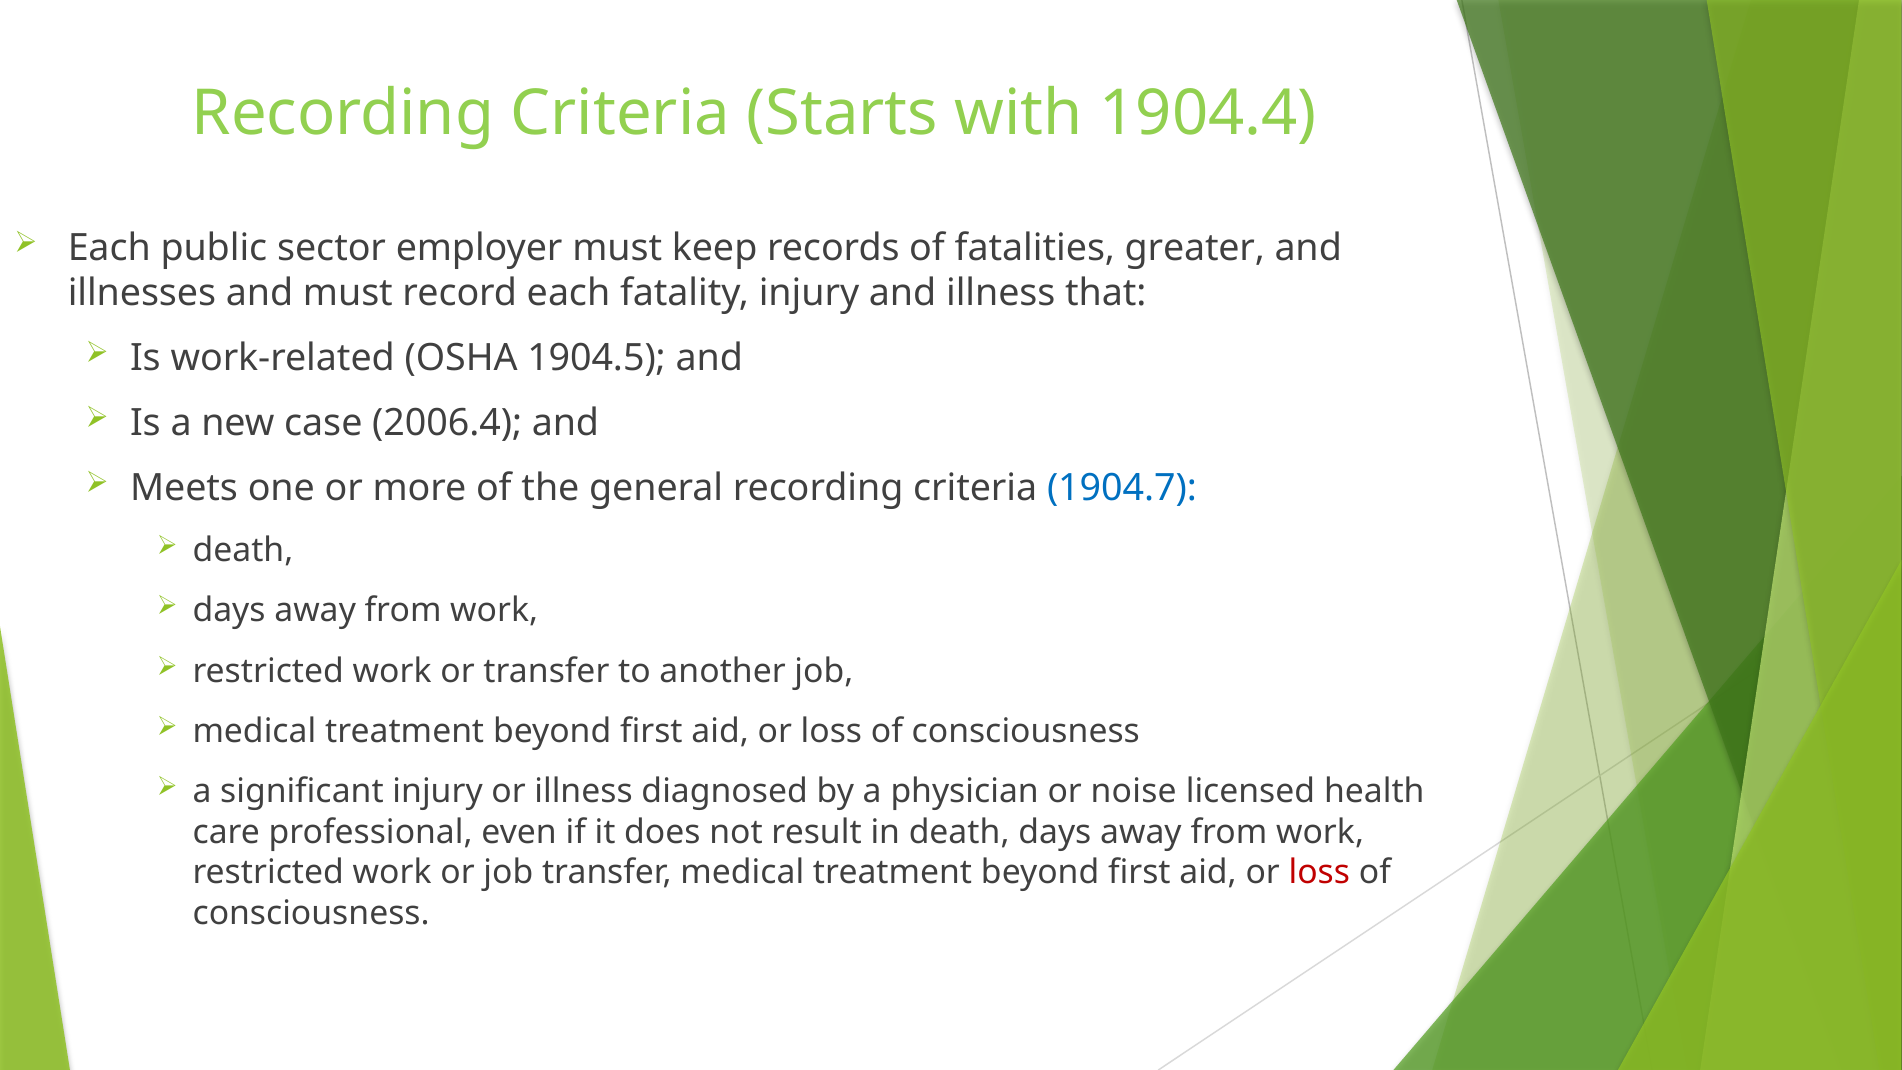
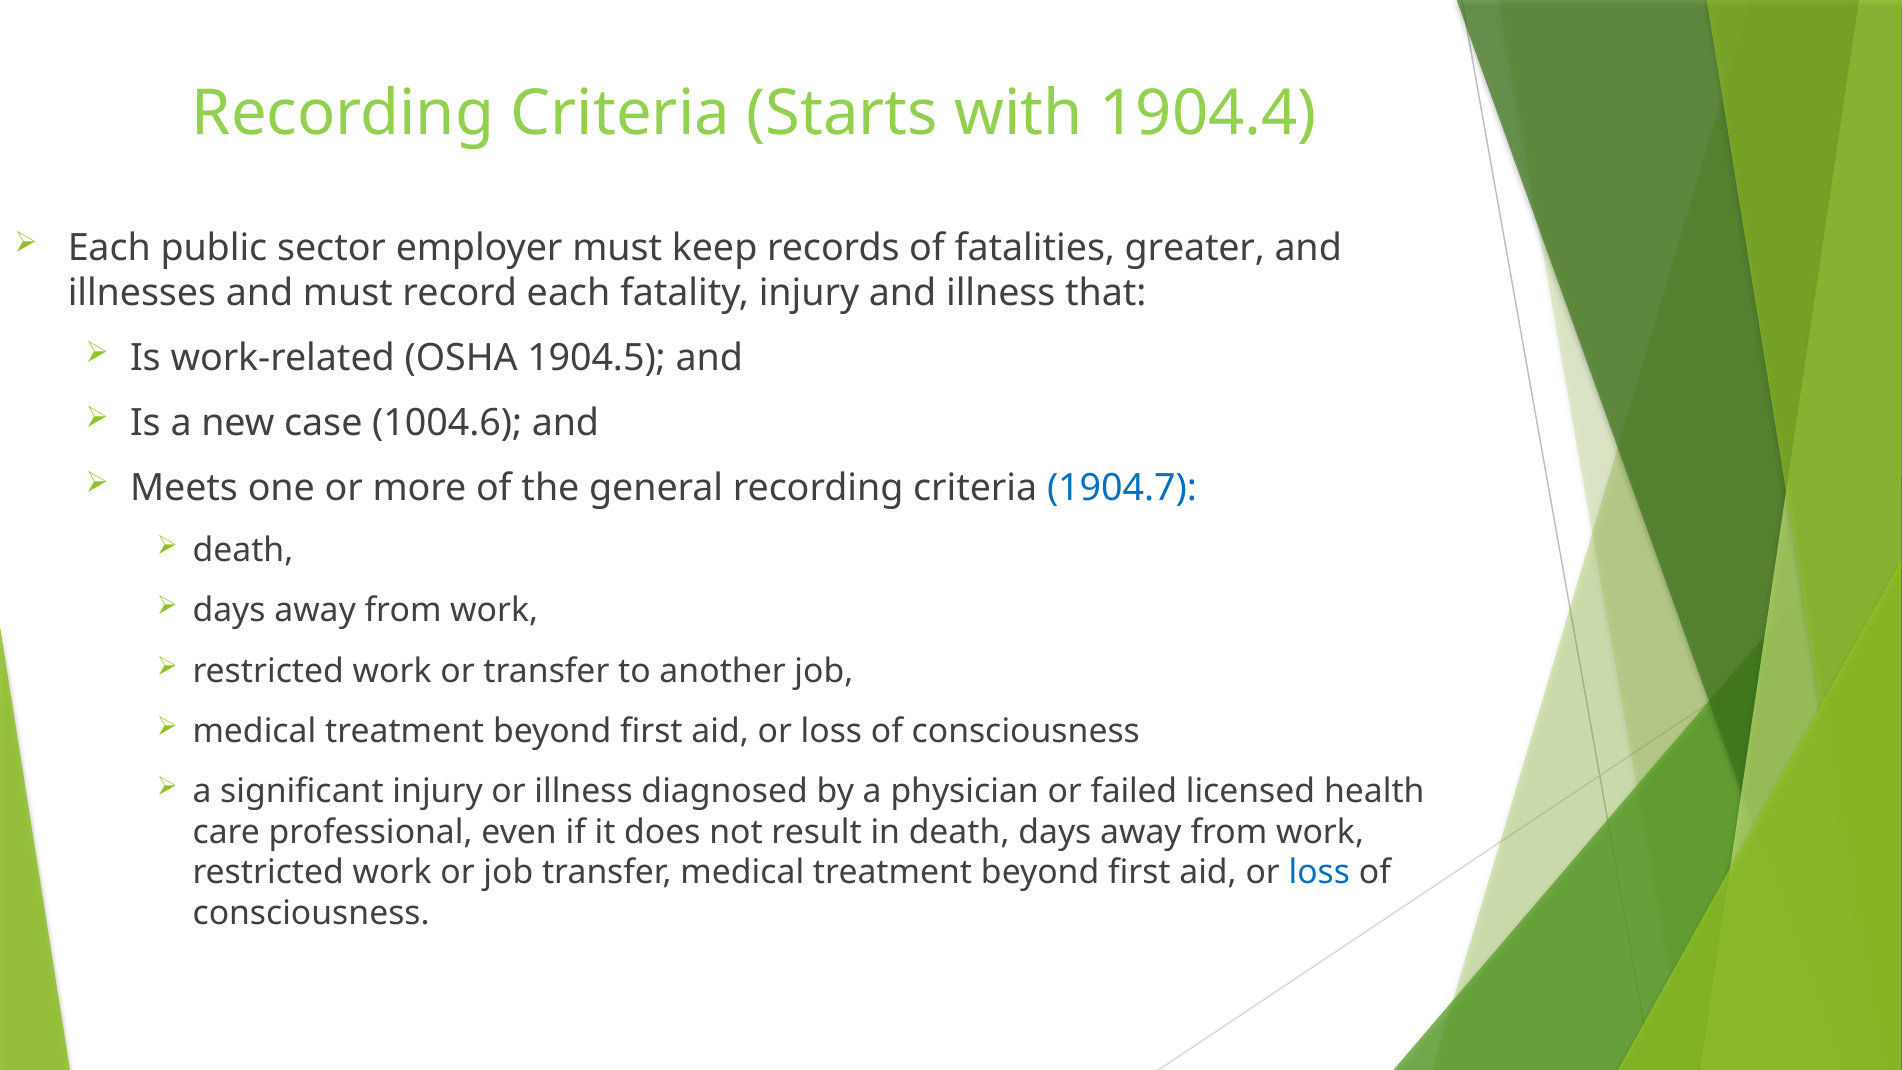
2006.4: 2006.4 -> 1004.6
noise: noise -> failed
loss at (1319, 872) colour: red -> blue
